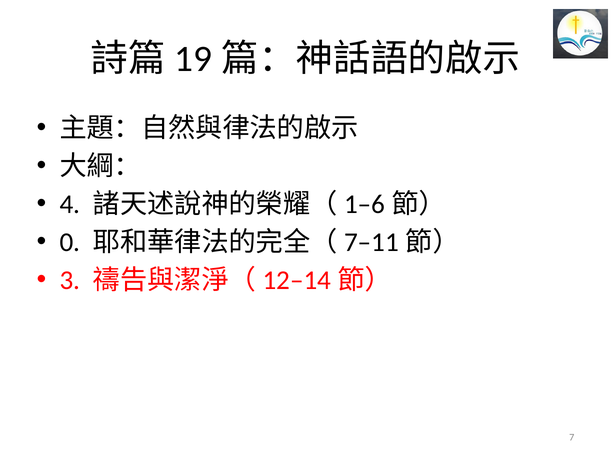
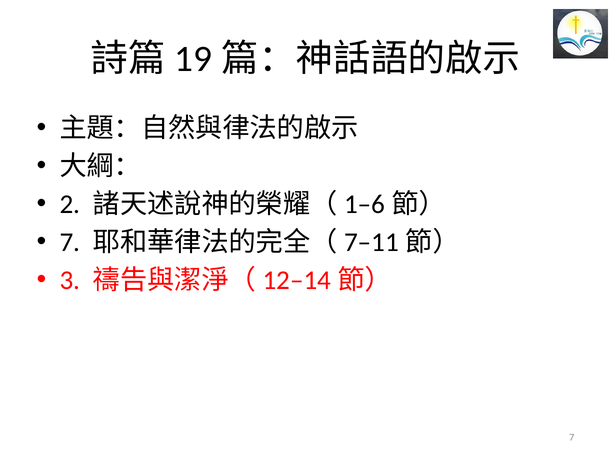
4: 4 -> 2
0 at (70, 242): 0 -> 7
